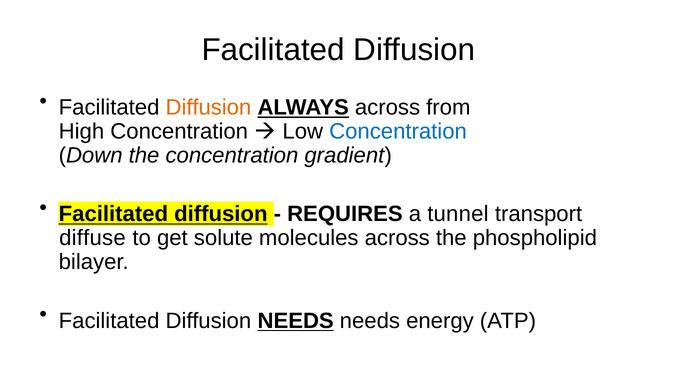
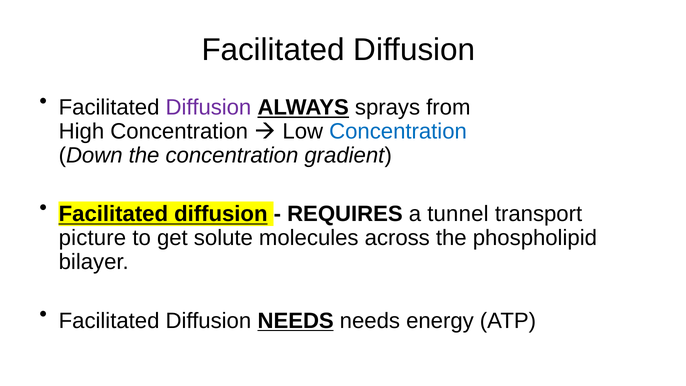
Diffusion at (208, 107) colour: orange -> purple
ALWAYS across: across -> sprays
diffuse: diffuse -> picture
